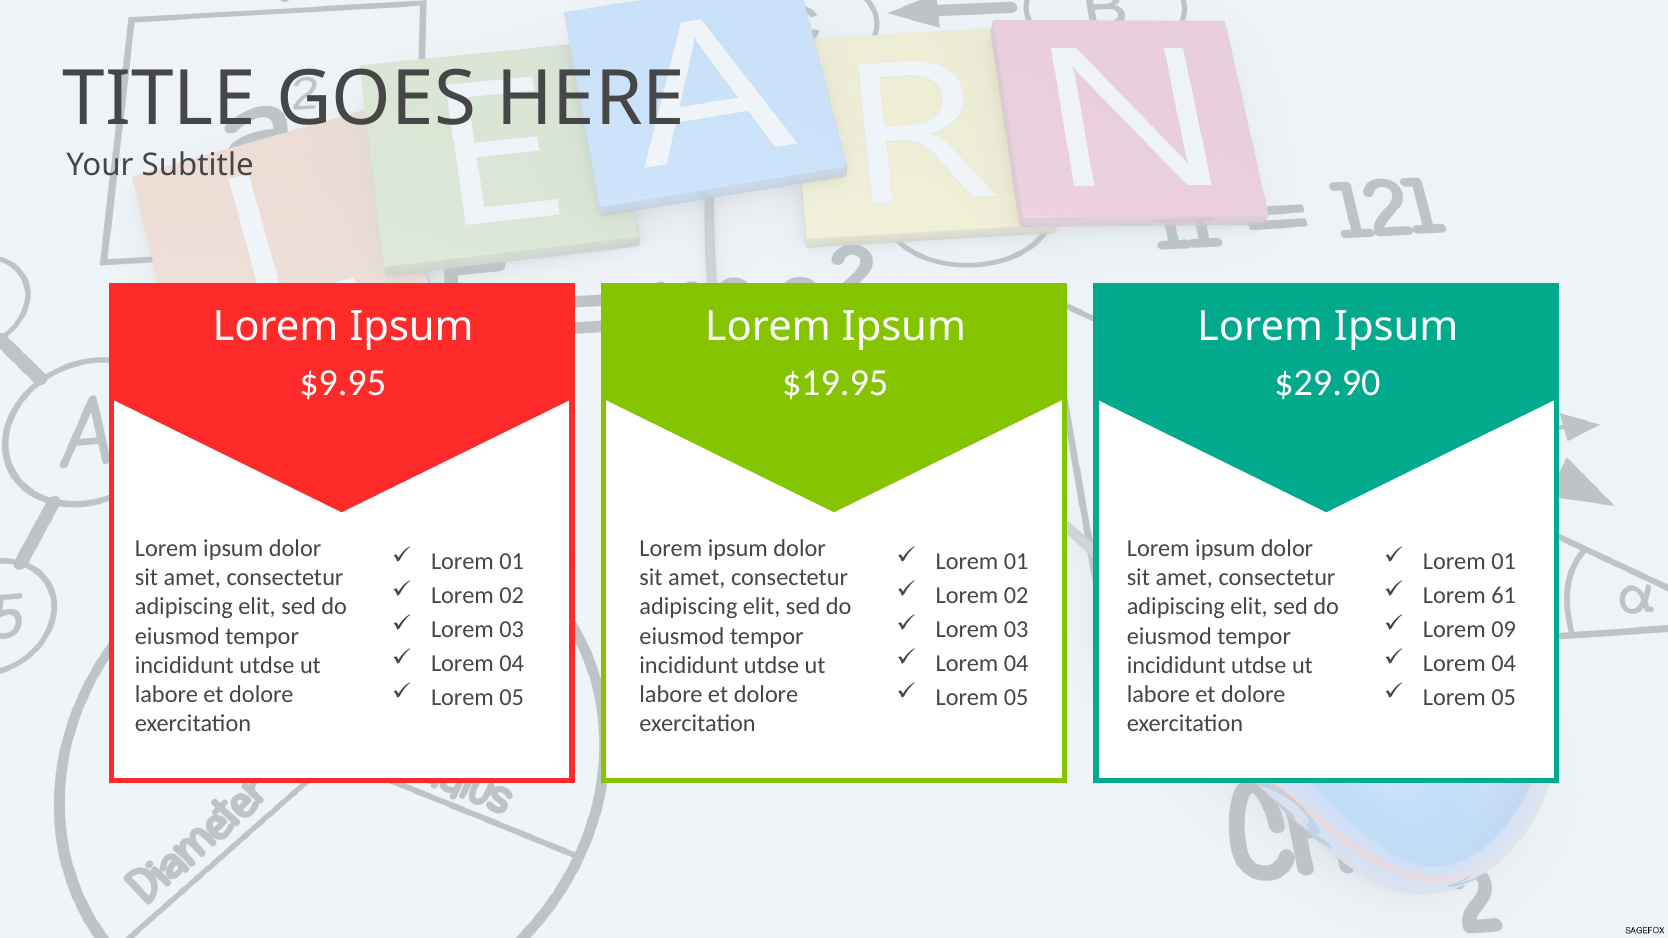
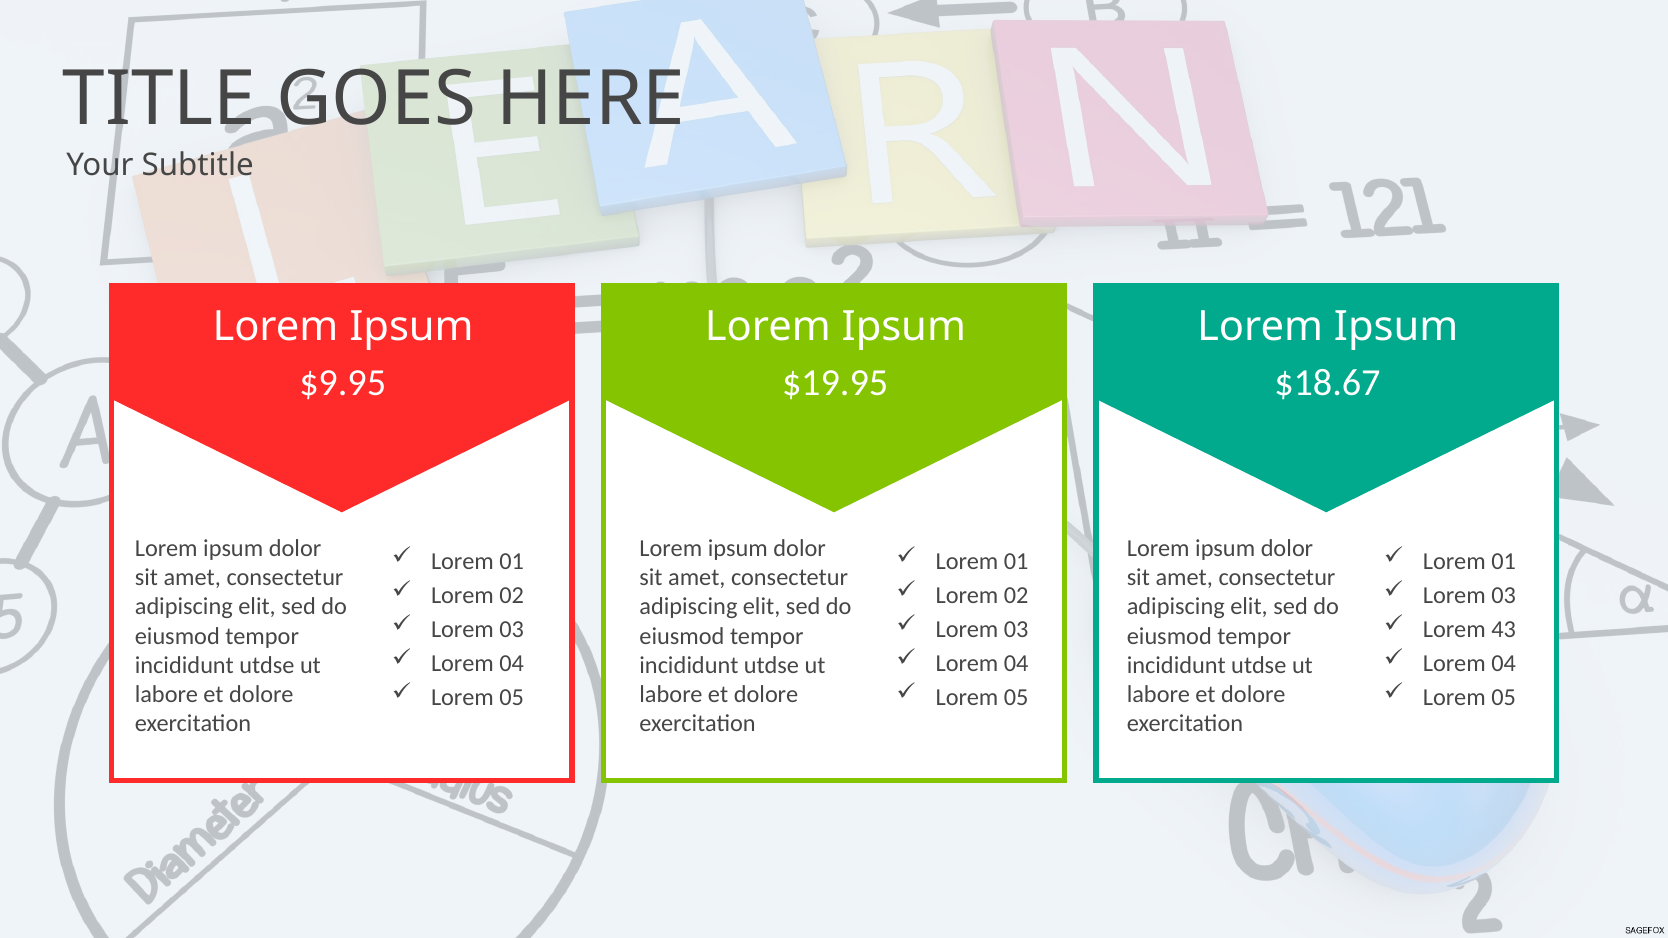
$29.90: $29.90 -> $18.67
61 at (1504, 596): 61 -> 03
09: 09 -> 43
